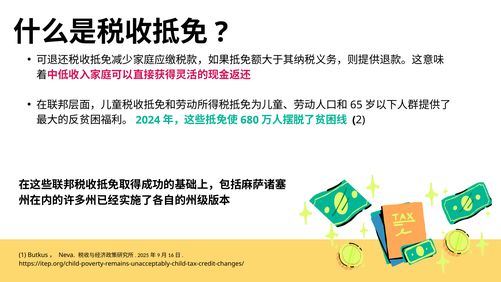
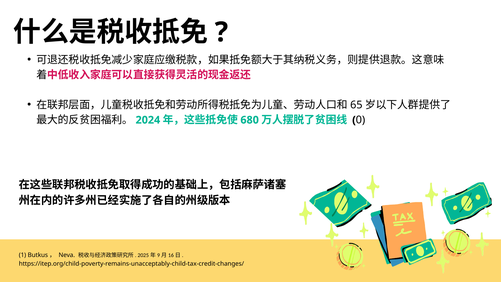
2: 2 -> 0
